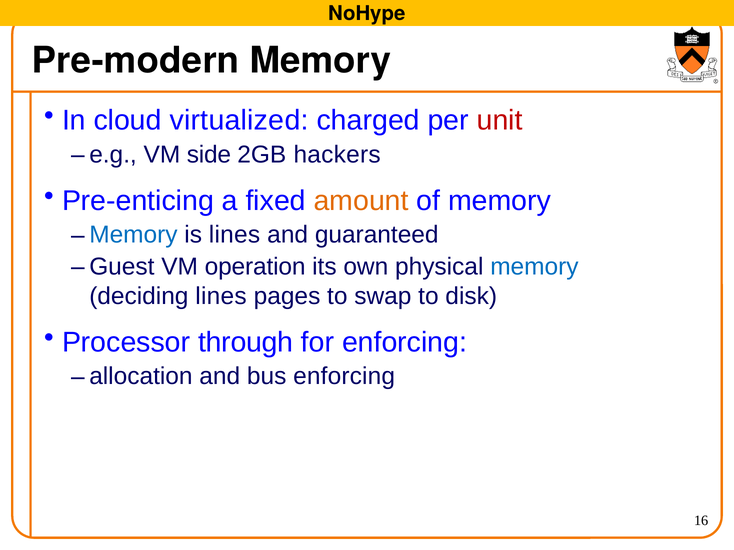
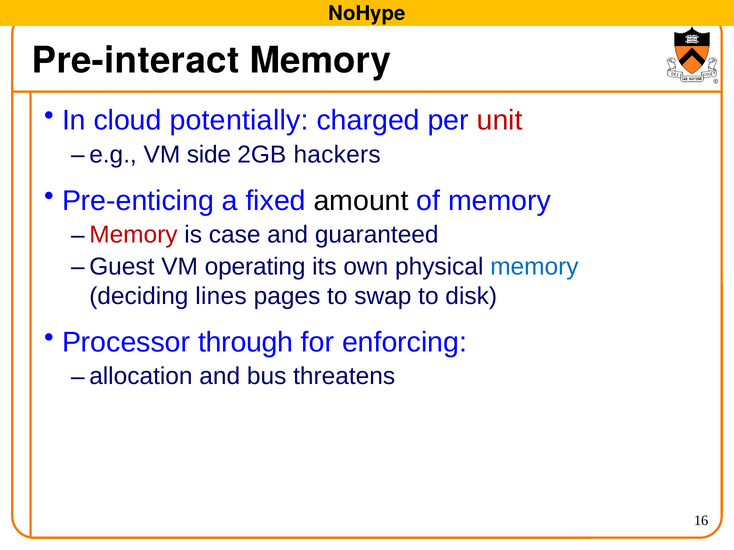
Pre-modern: Pre-modern -> Pre-interact
virtualized: virtualized -> potentially
amount colour: orange -> black
Memory at (133, 235) colour: blue -> red
is lines: lines -> case
operation: operation -> operating
bus enforcing: enforcing -> threatens
